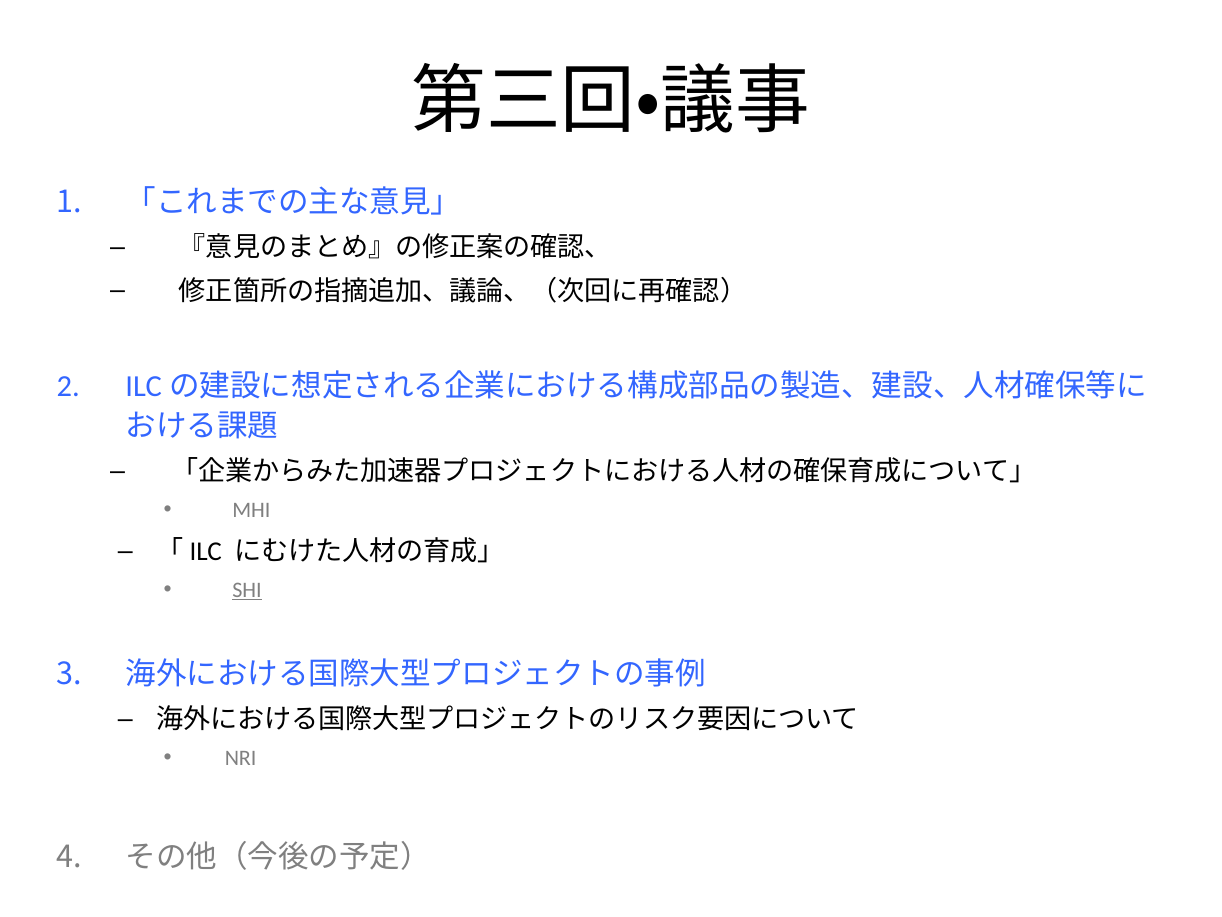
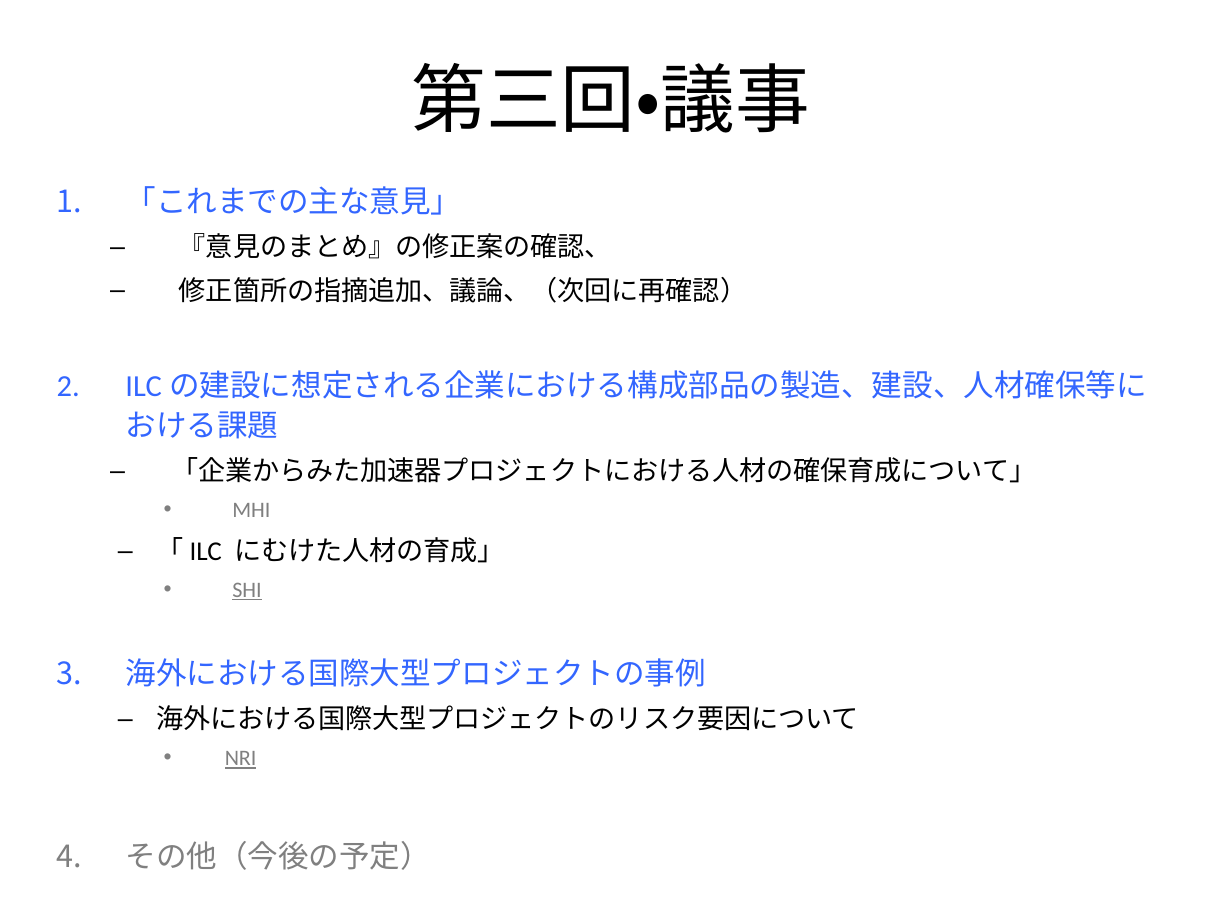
NRI underline: none -> present
